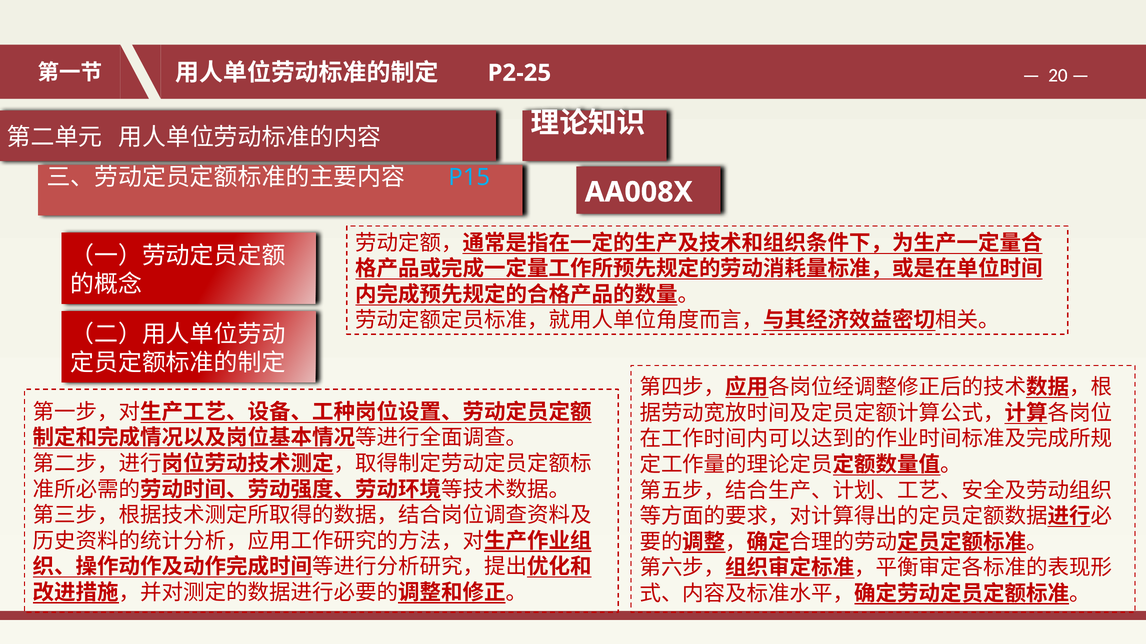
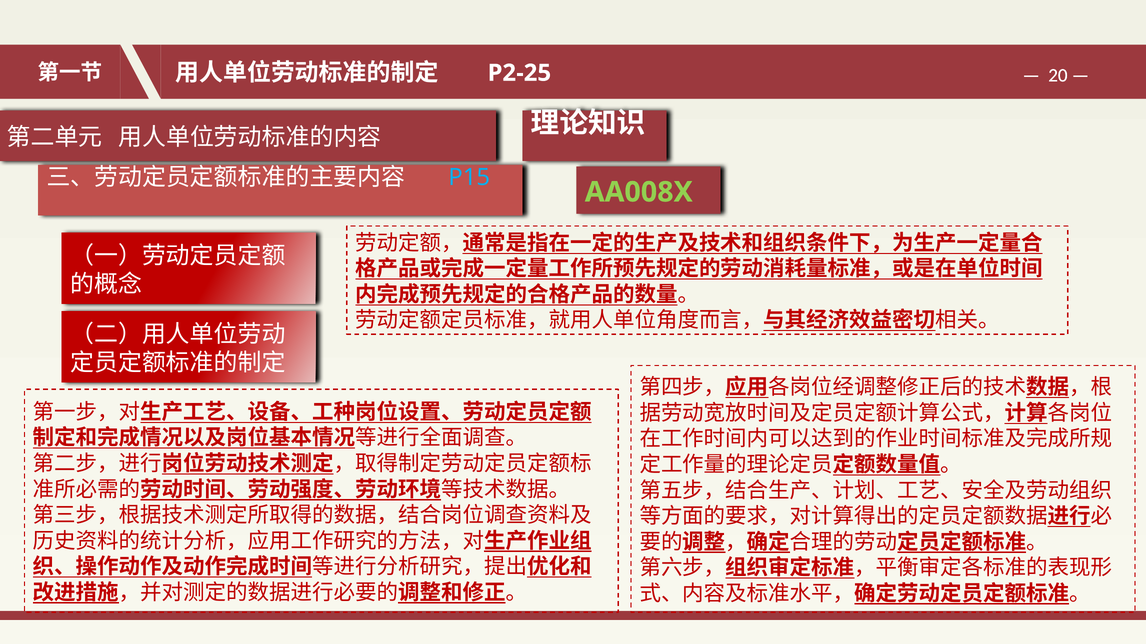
AA008X colour: white -> light green
